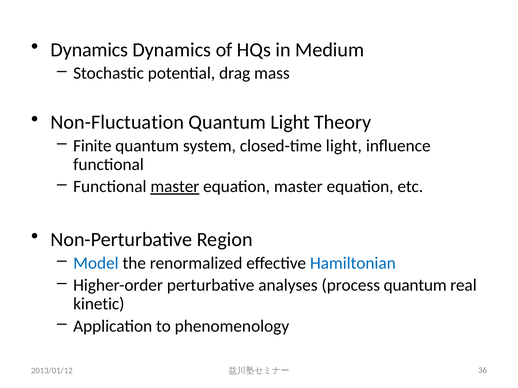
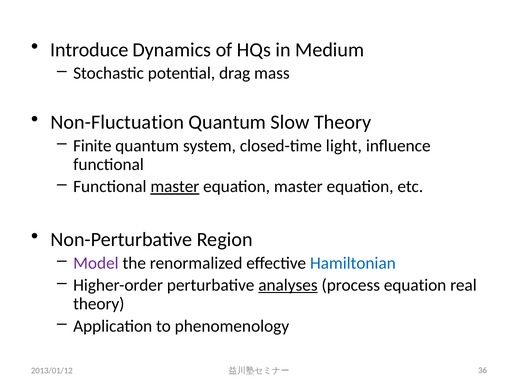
Dynamics at (89, 50): Dynamics -> Introduce
Quantum Light: Light -> Slow
Model colour: blue -> purple
analyses underline: none -> present
process quantum: quantum -> equation
kinetic at (99, 304): kinetic -> theory
